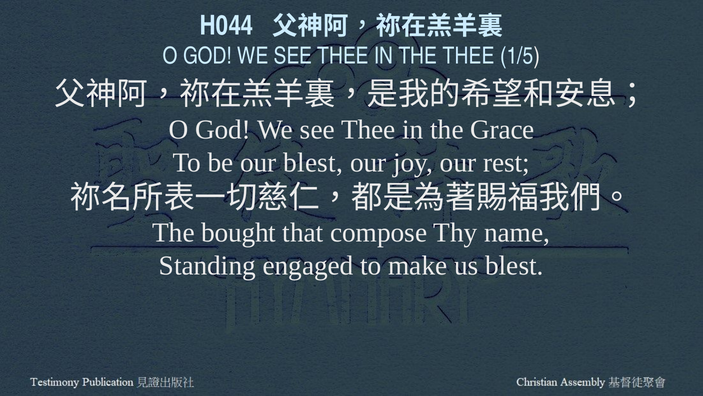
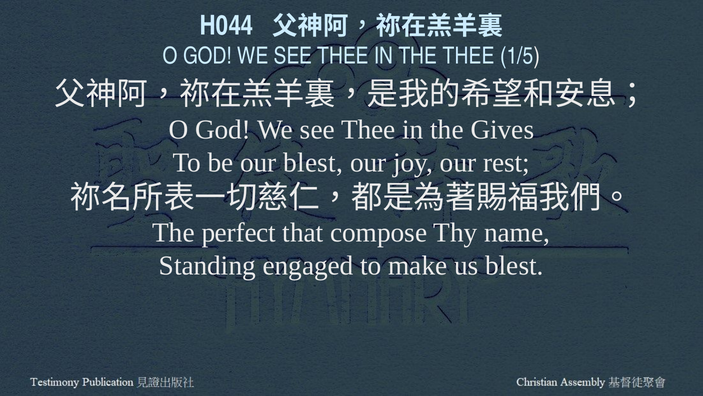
Grace: Grace -> Gives
bought: bought -> perfect
